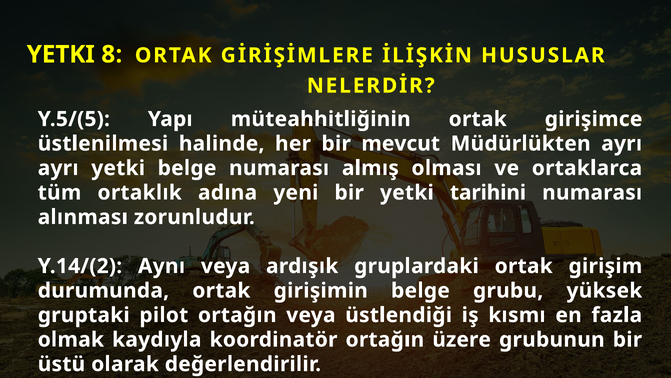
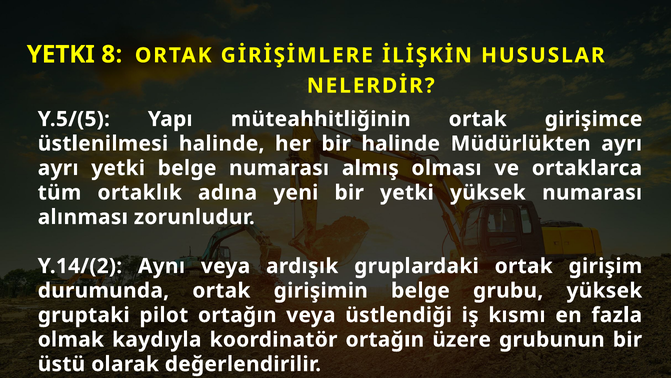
bir mevcut: mevcut -> halinde
yetki tarihini: tarihini -> yüksek
